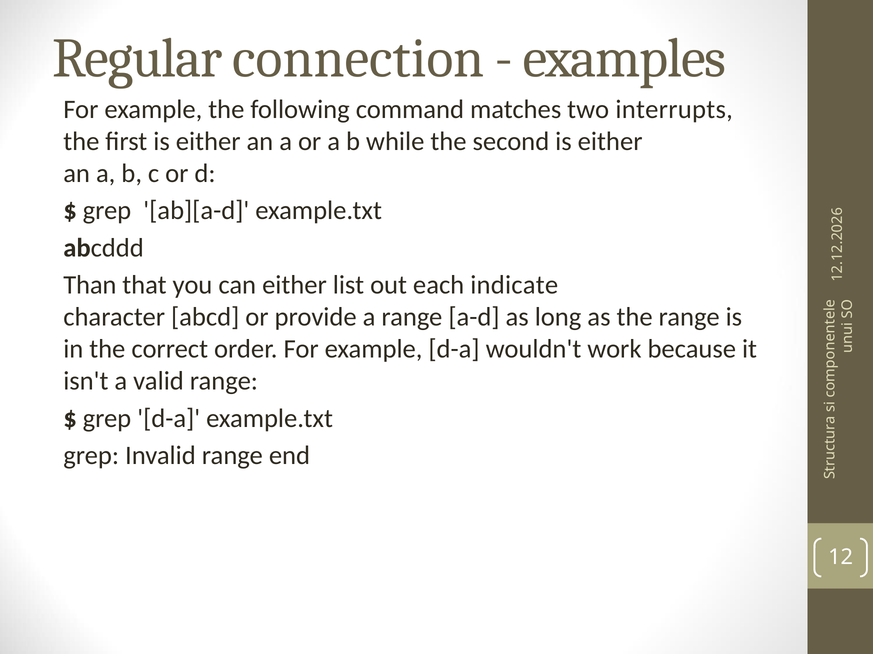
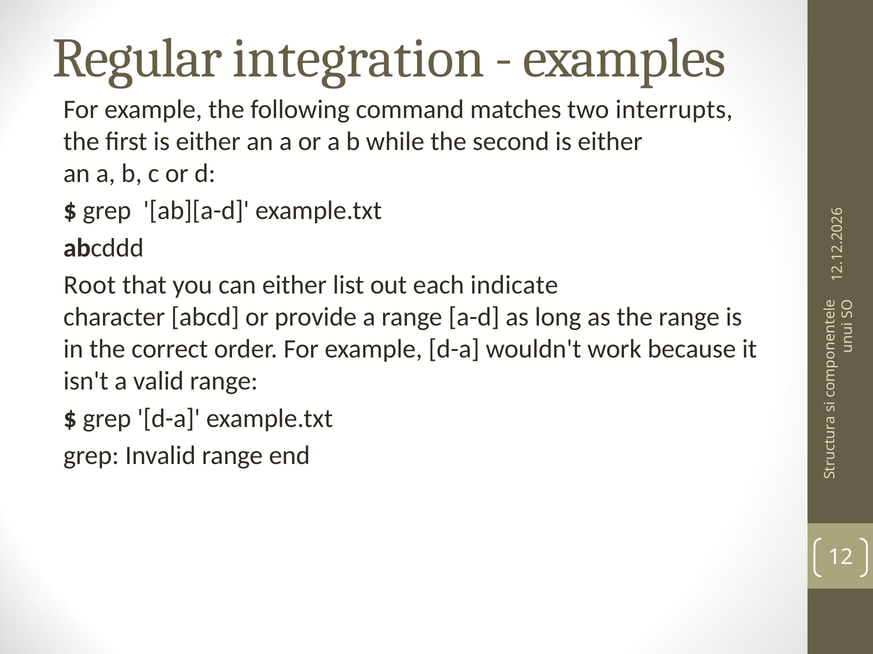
connection: connection -> integration
Than: Than -> Root
